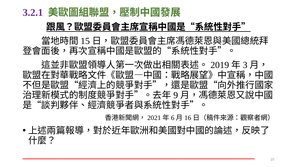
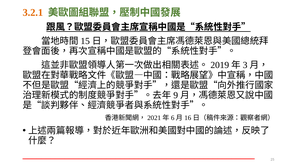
3.2.1 colour: purple -> orange
